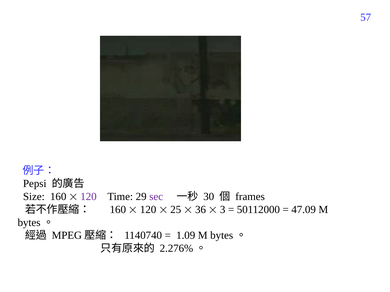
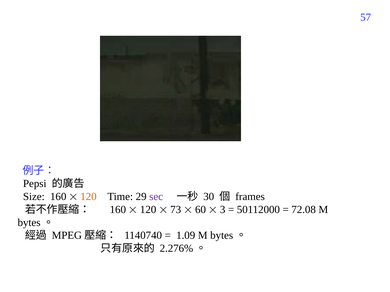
120 at (89, 197) colour: purple -> orange
25: 25 -> 73
36: 36 -> 60
47.09: 47.09 -> 72.08
